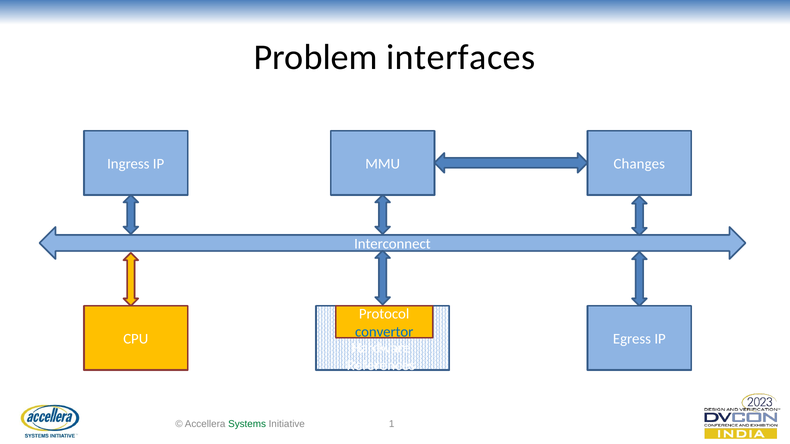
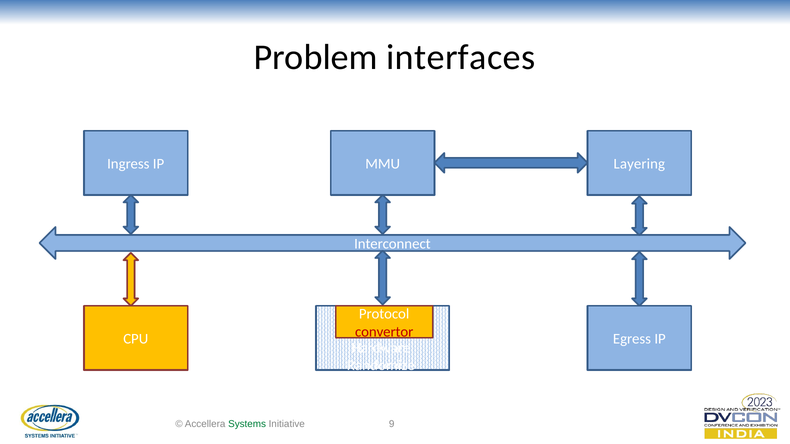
Changes: Changes -> Layering
convertor colour: blue -> red
References: References -> Randomize
1: 1 -> 9
